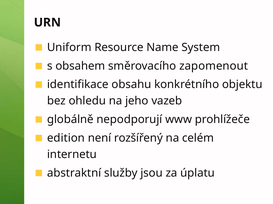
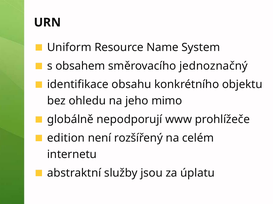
zapomenout: zapomenout -> jednoznačný
vazeb: vazeb -> mimo
